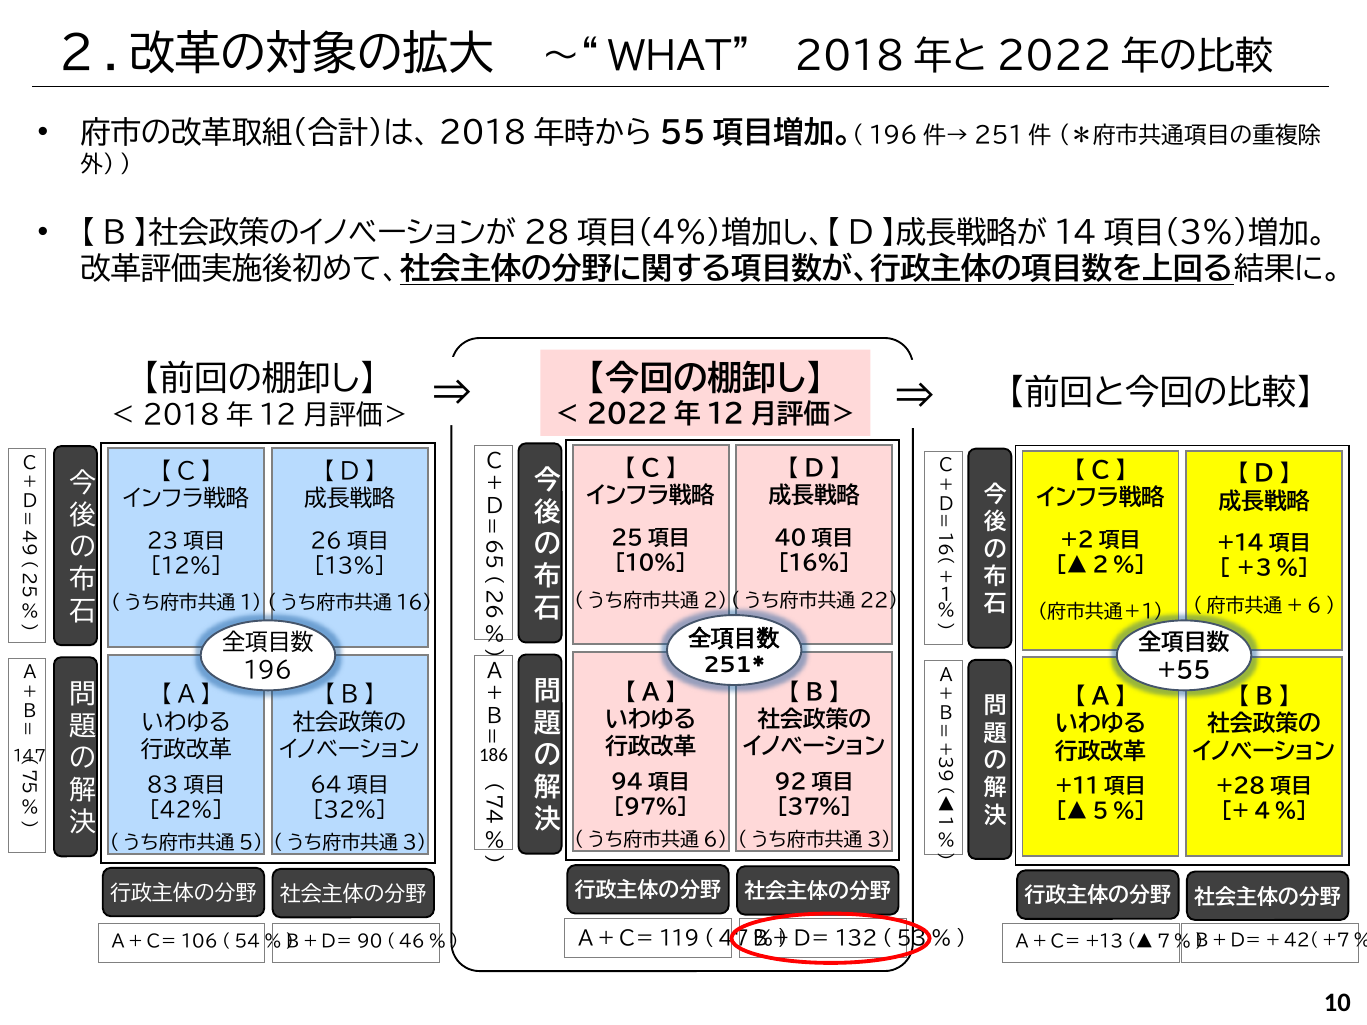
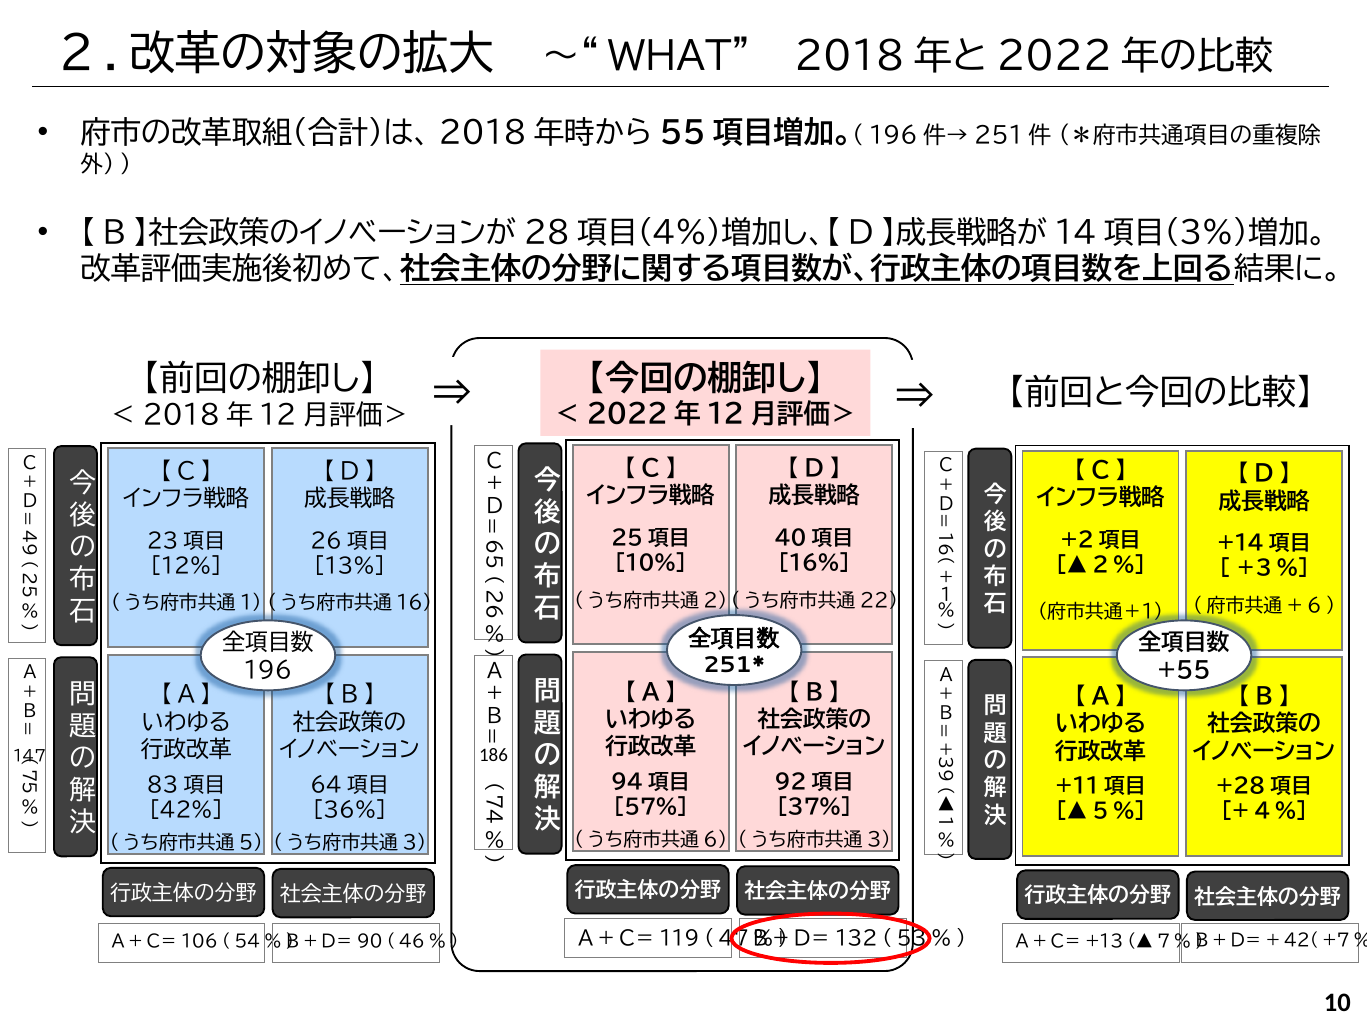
97%: 97% -> 57%
32%: 32% -> 36%
